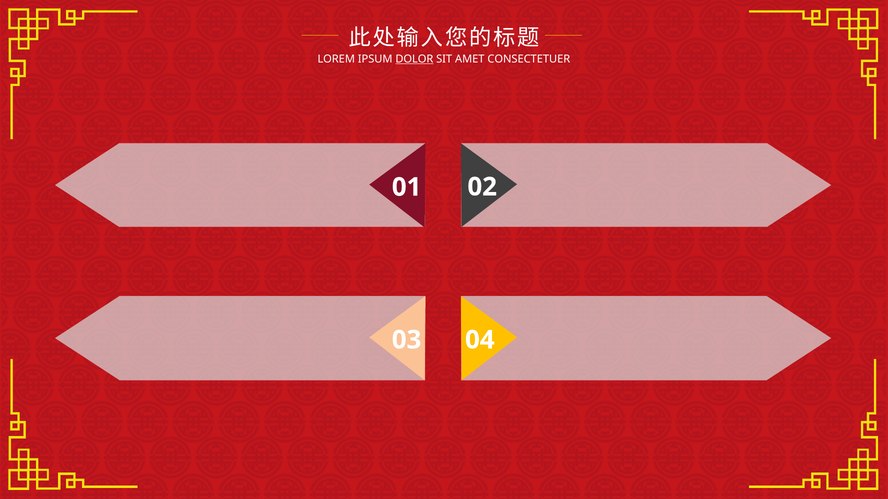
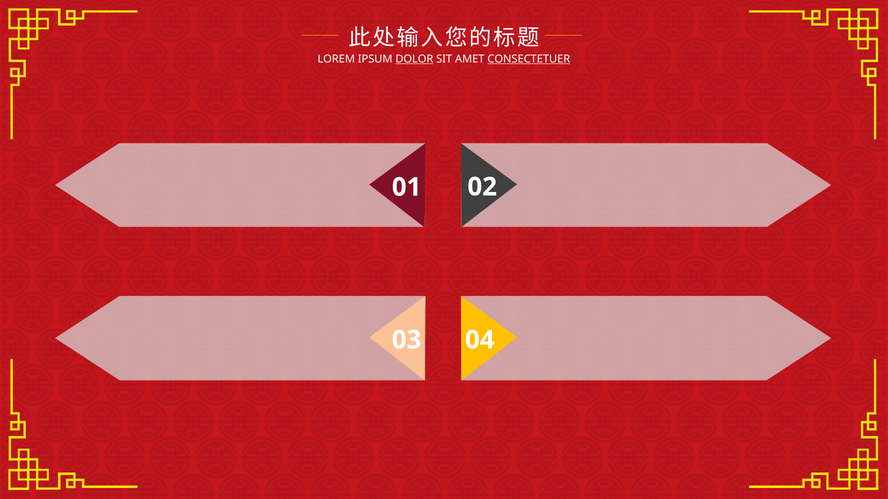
CONSECTETUER underline: none -> present
